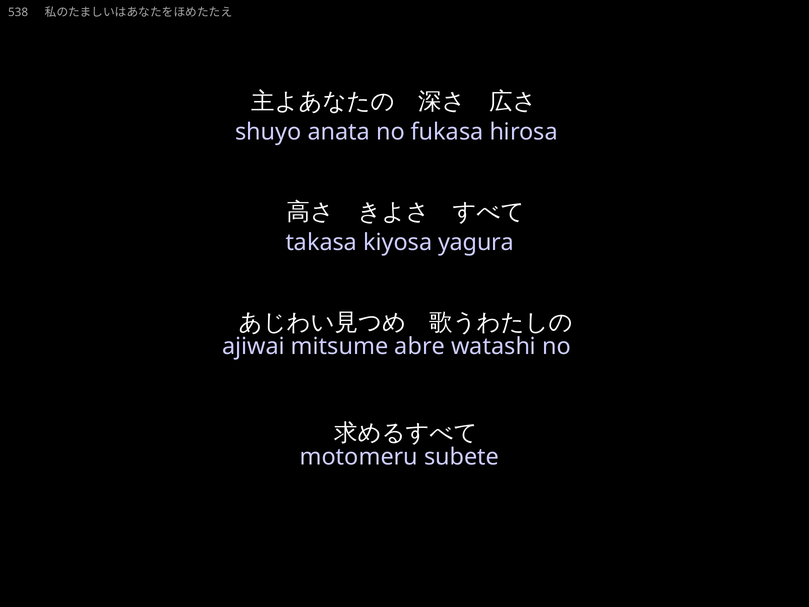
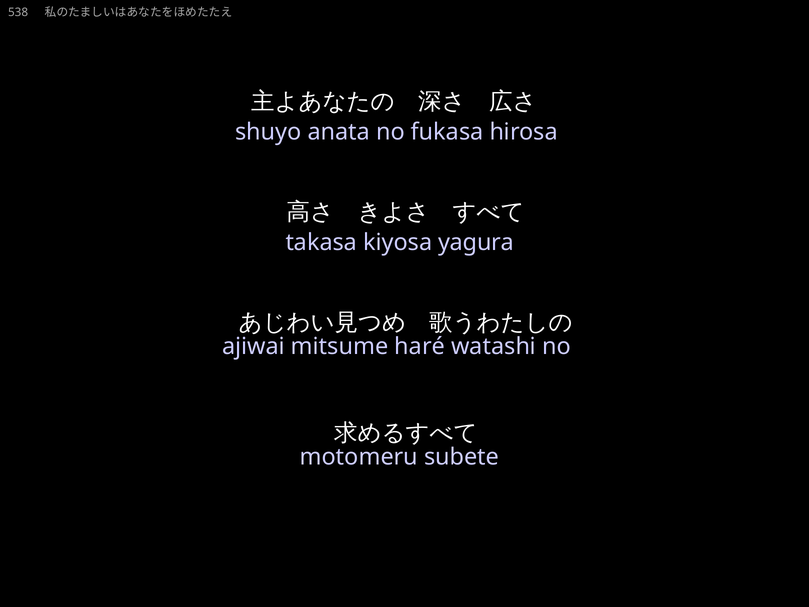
abre: abre -> haré
